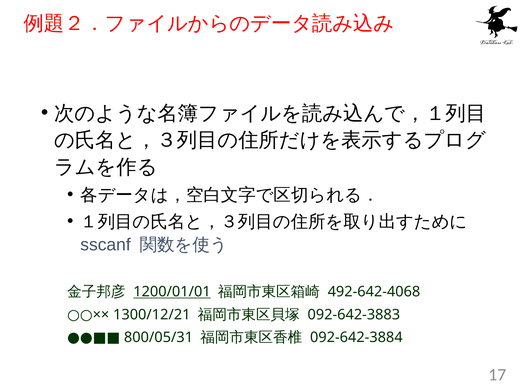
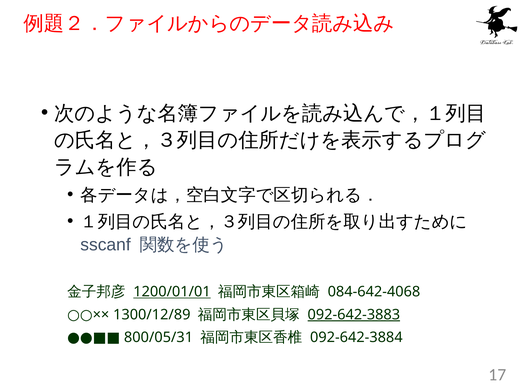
492-642-4068: 492-642-4068 -> 084-642-4068
1300/12/21: 1300/12/21 -> 1300/12/89
092-642-3883 underline: none -> present
